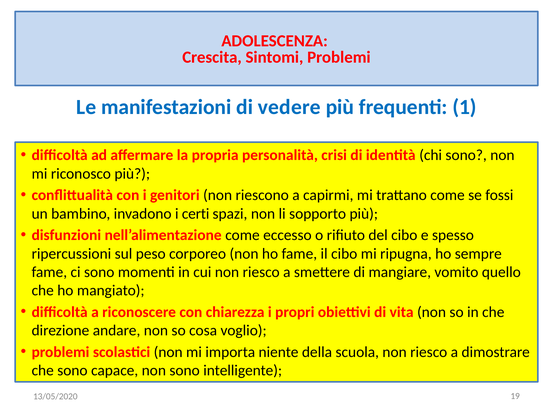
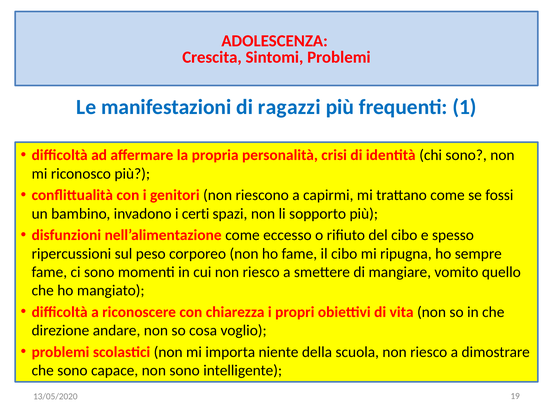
vedere: vedere -> ragazzi
